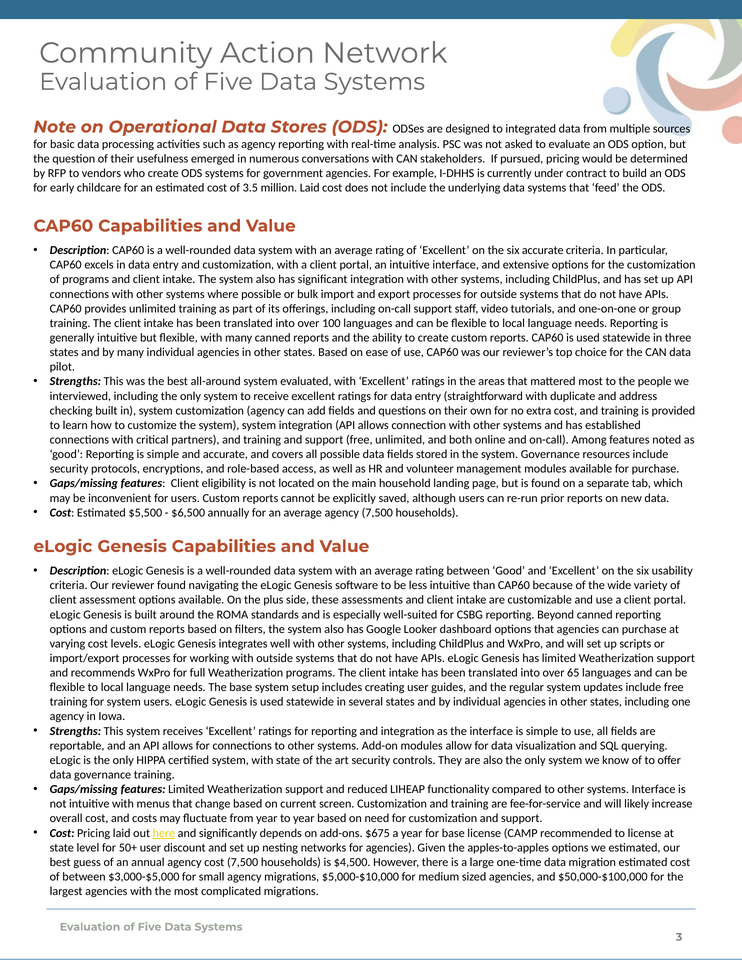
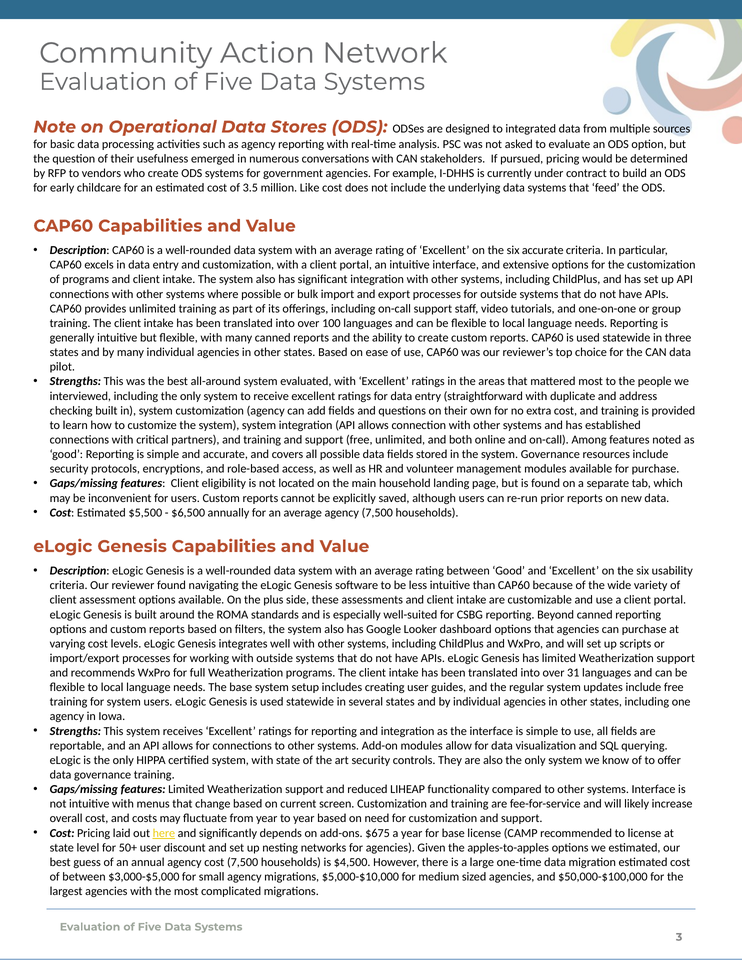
million Laid: Laid -> Like
65: 65 -> 31
